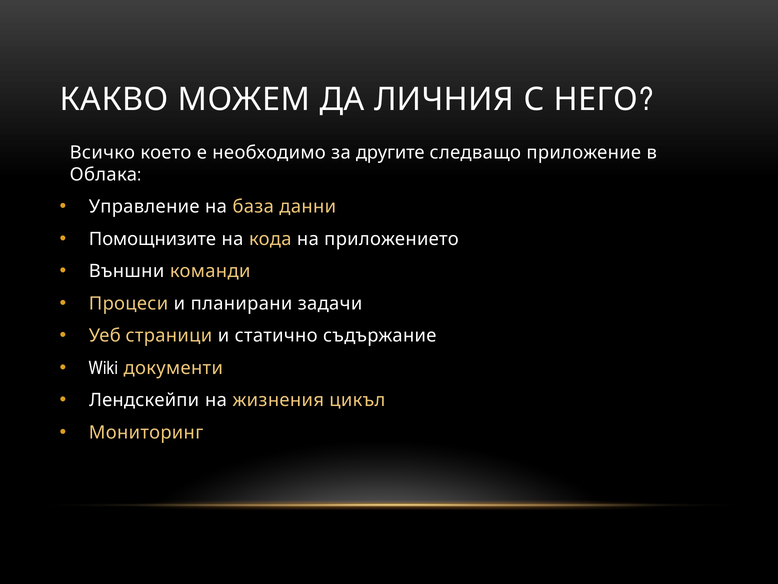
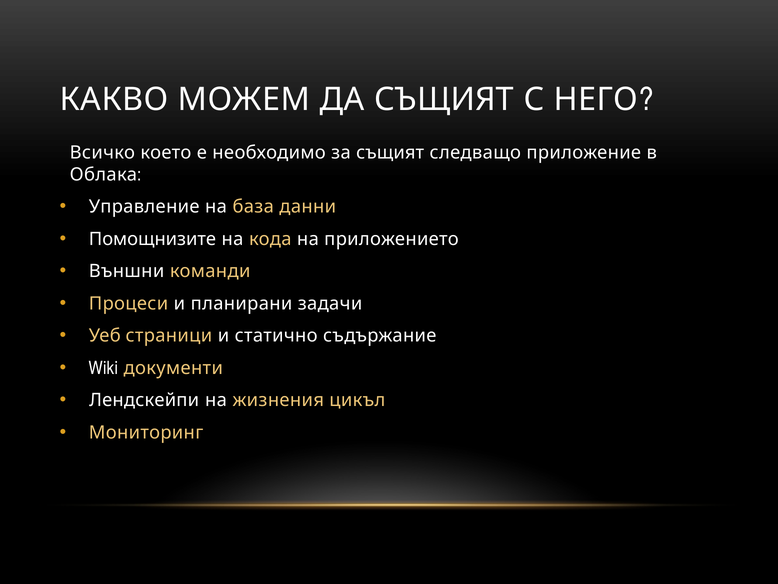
ДА ЛИЧНИЯ: ЛИЧНИЯ -> СЪЩИЯТ
за другите: другите -> същият
